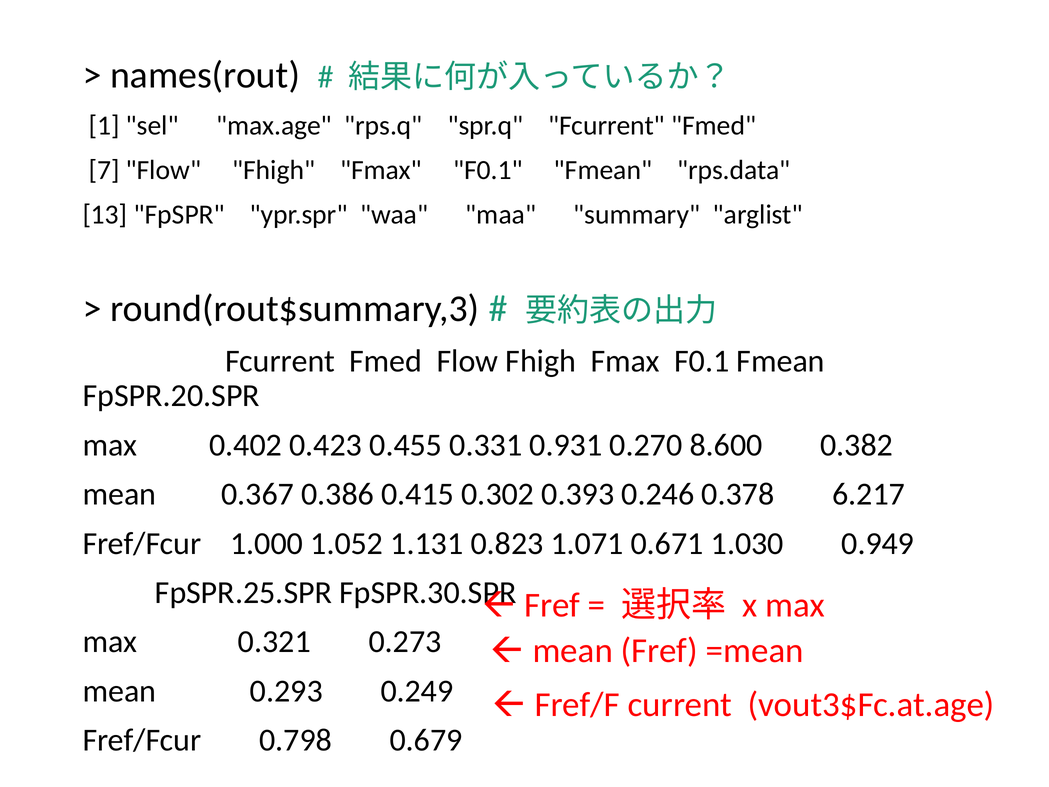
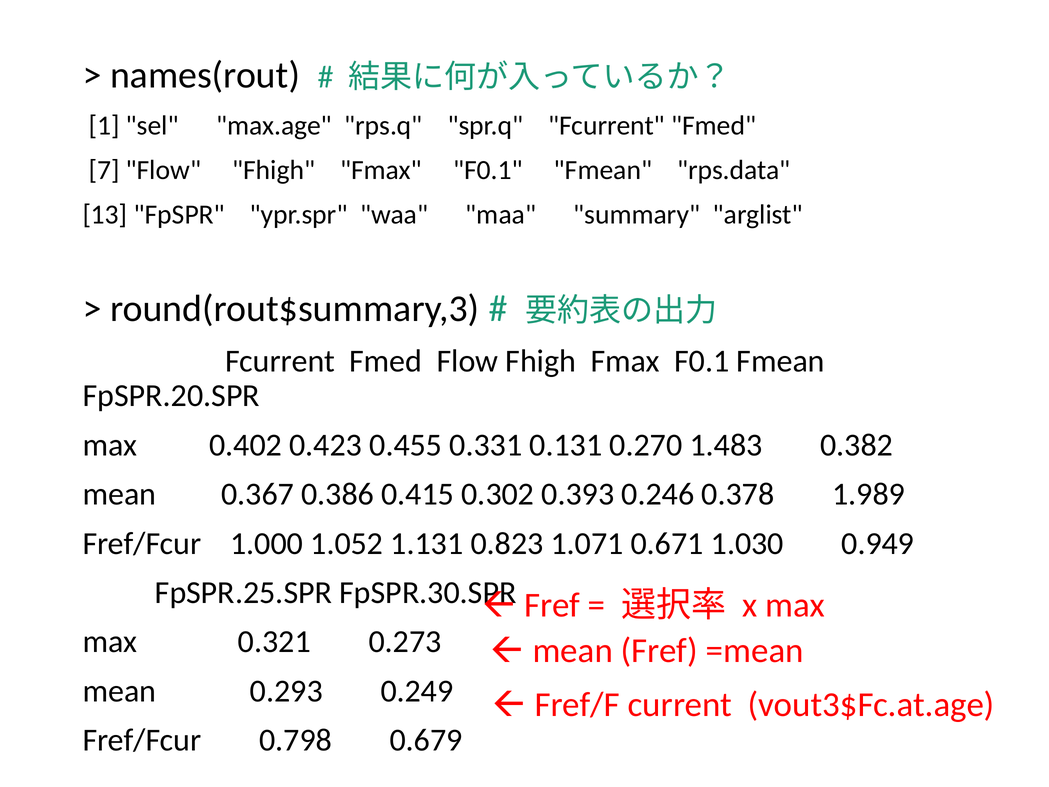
0.931: 0.931 -> 0.131
8.600: 8.600 -> 1.483
6.217: 6.217 -> 1.989
